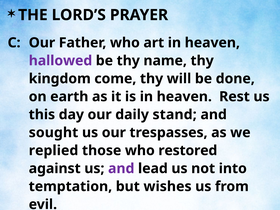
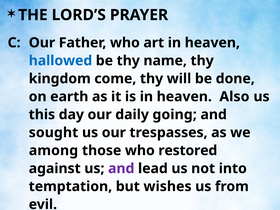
hallowed colour: purple -> blue
Rest: Rest -> Also
stand: stand -> going
replied: replied -> among
